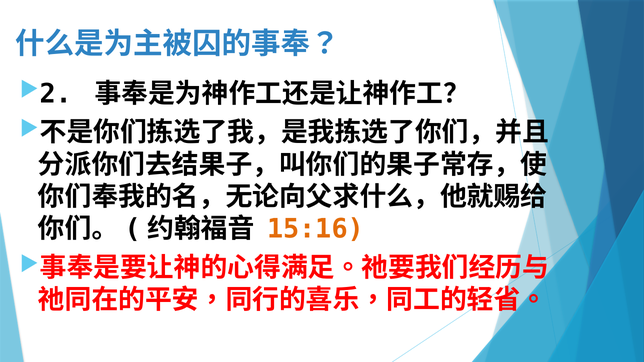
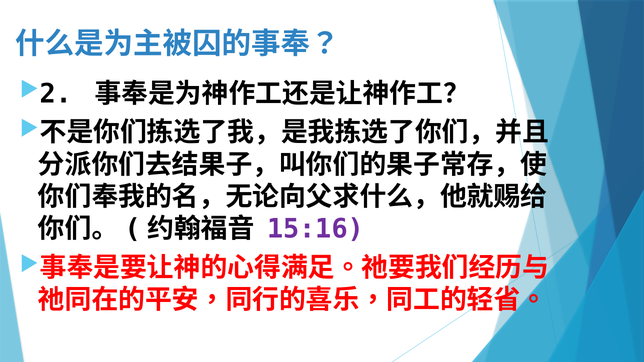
15:16 colour: orange -> purple
